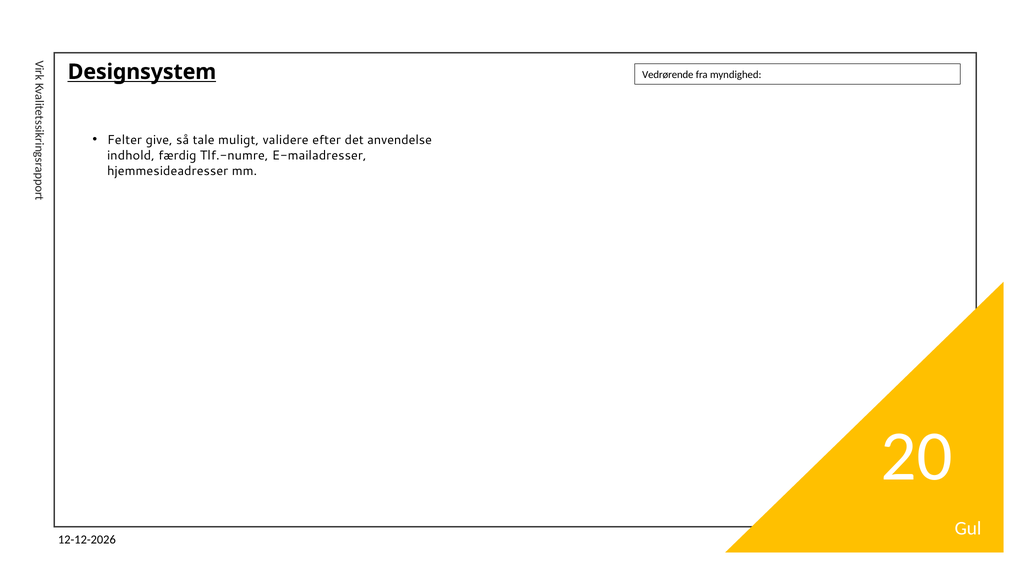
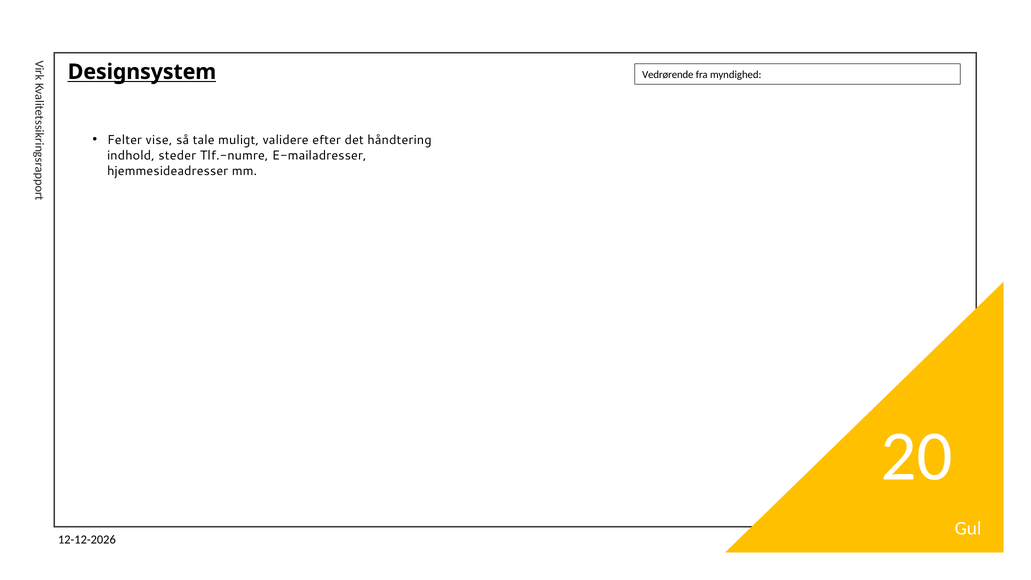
give: give -> vise
anvendelse: anvendelse -> håndtering
færdig: færdig -> steder
